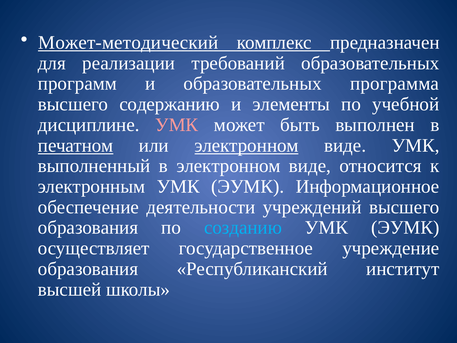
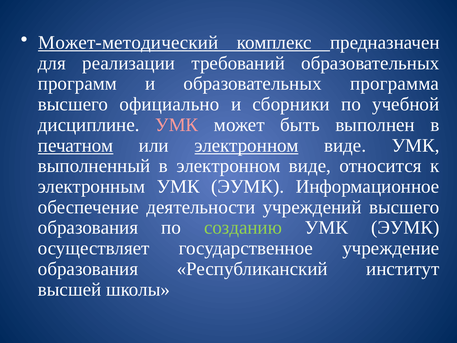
содержанию: содержанию -> официально
элементы: элементы -> сборники
созданию colour: light blue -> light green
